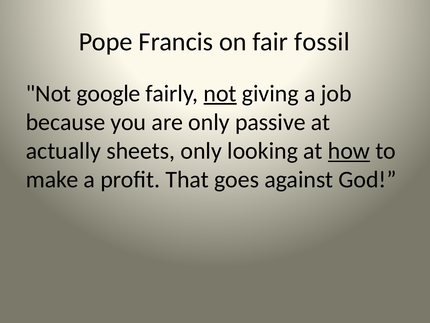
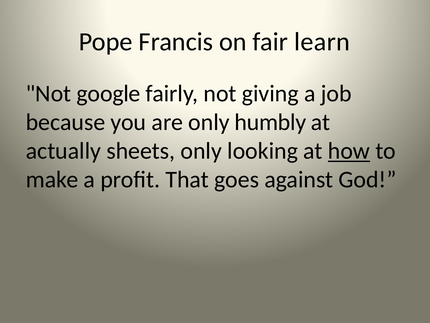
fossil: fossil -> learn
not at (220, 93) underline: present -> none
passive: passive -> humbly
